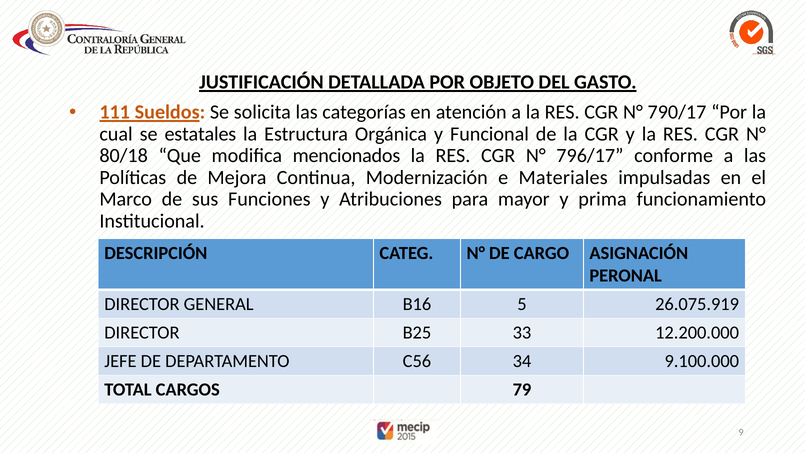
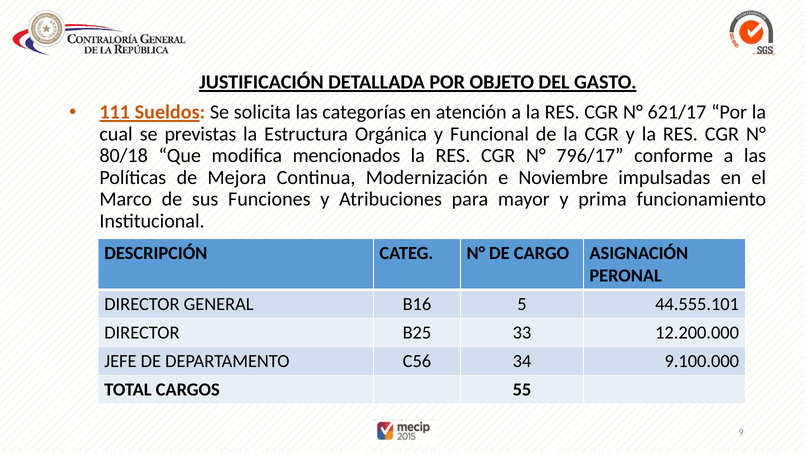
790/17: 790/17 -> 621/17
estatales: estatales -> previstas
Materiales: Materiales -> Noviembre
26.075.919: 26.075.919 -> 44.555.101
79: 79 -> 55
